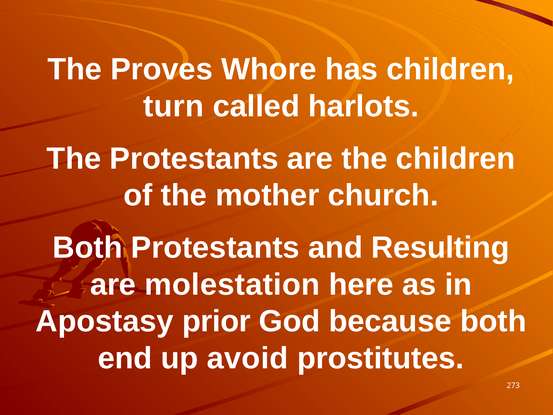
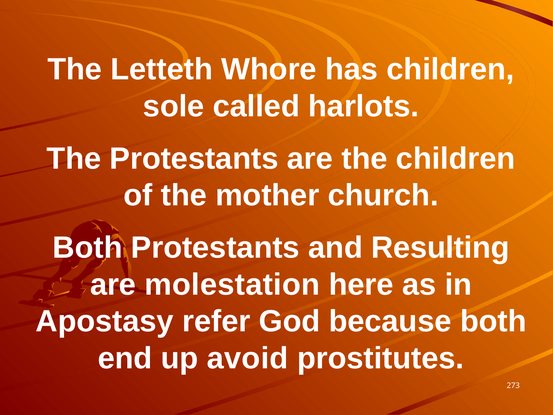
Proves: Proves -> Letteth
turn: turn -> sole
prior: prior -> refer
